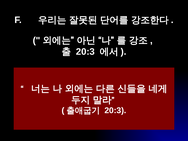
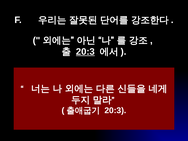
20:3 at (85, 52) underline: none -> present
